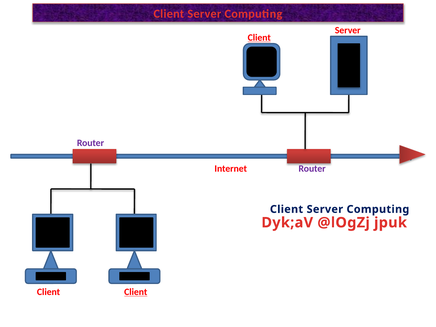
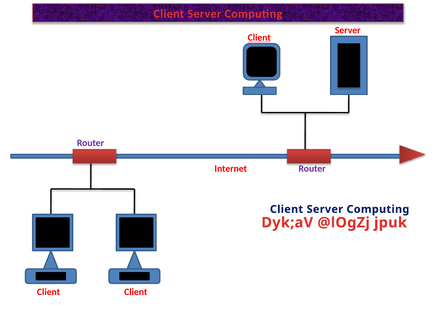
Client at (136, 292) underline: present -> none
